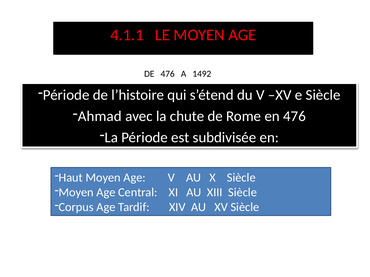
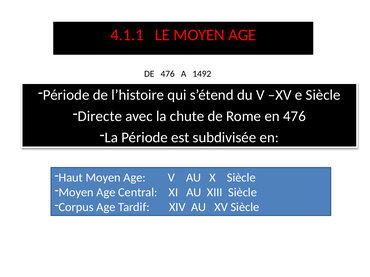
Ahmad: Ahmad -> Directe
